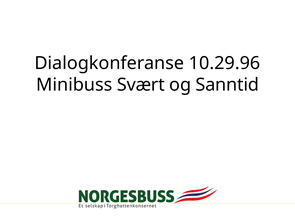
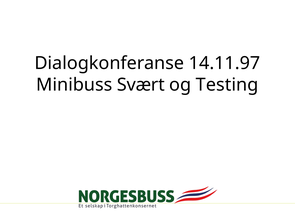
10.29.96: 10.29.96 -> 14.11.97
Sanntid: Sanntid -> Testing
